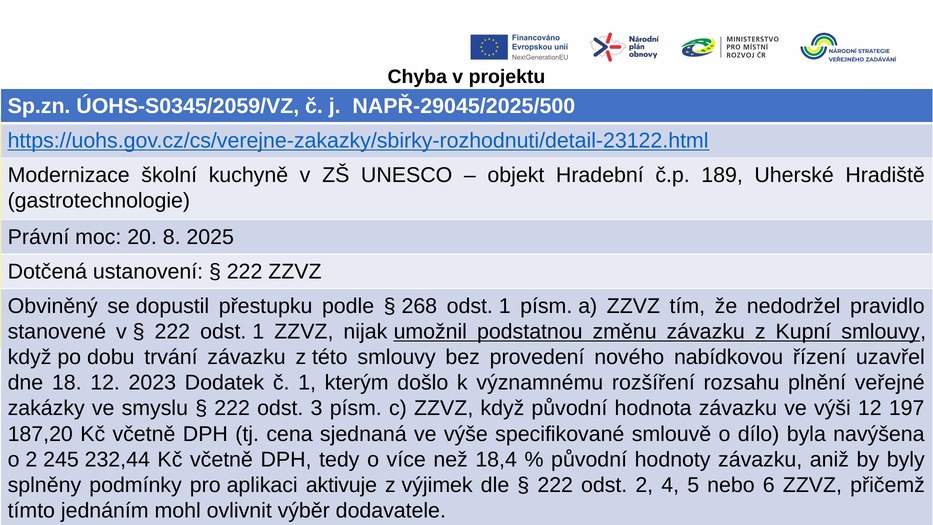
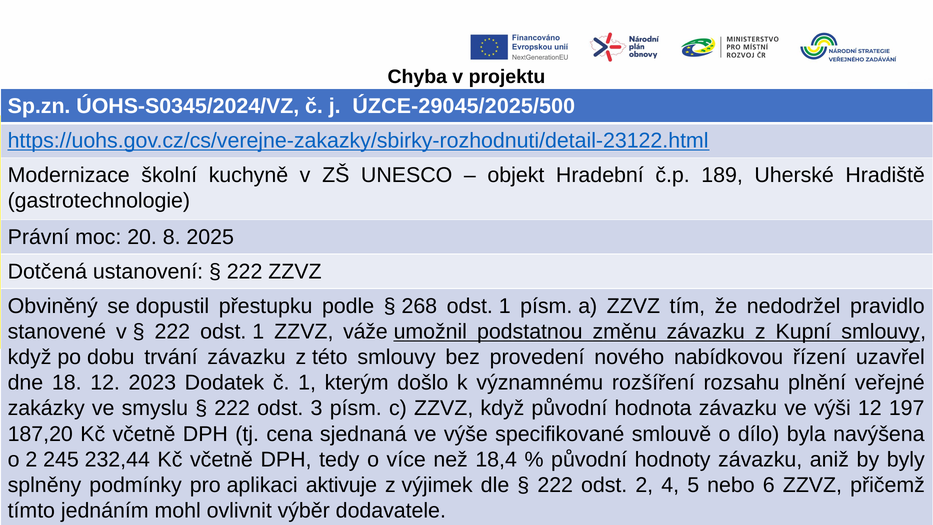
ÚOHS-S0345/2059/VZ: ÚOHS-S0345/2059/VZ -> ÚOHS-S0345/2024/VZ
NAPŘ-29045/2025/500: NAPŘ-29045/2025/500 -> ÚZCE-29045/2025/500
nijak: nijak -> váže
